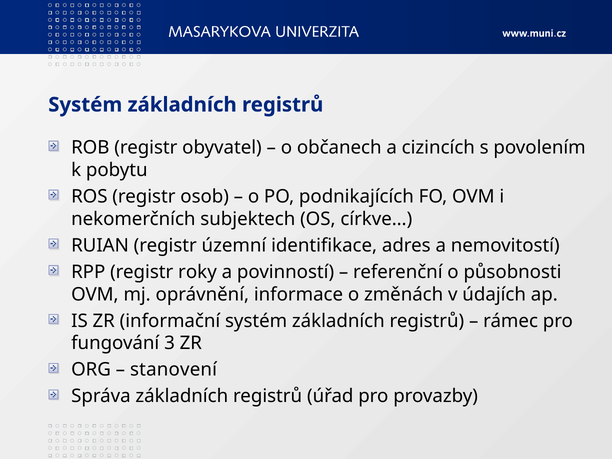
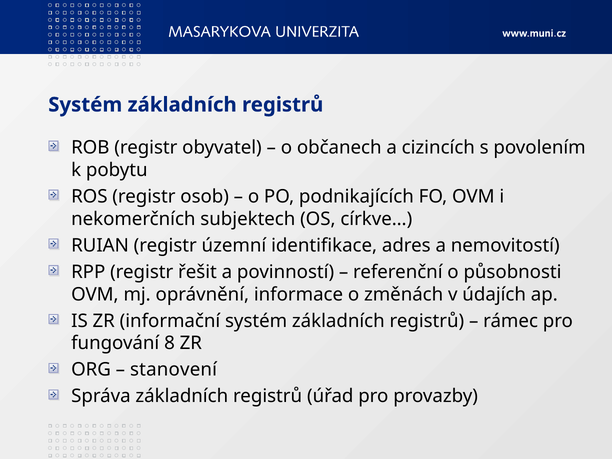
roky: roky -> řešit
3: 3 -> 8
